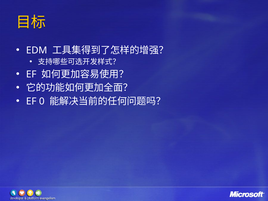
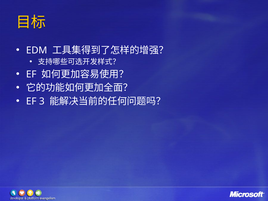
0: 0 -> 3
